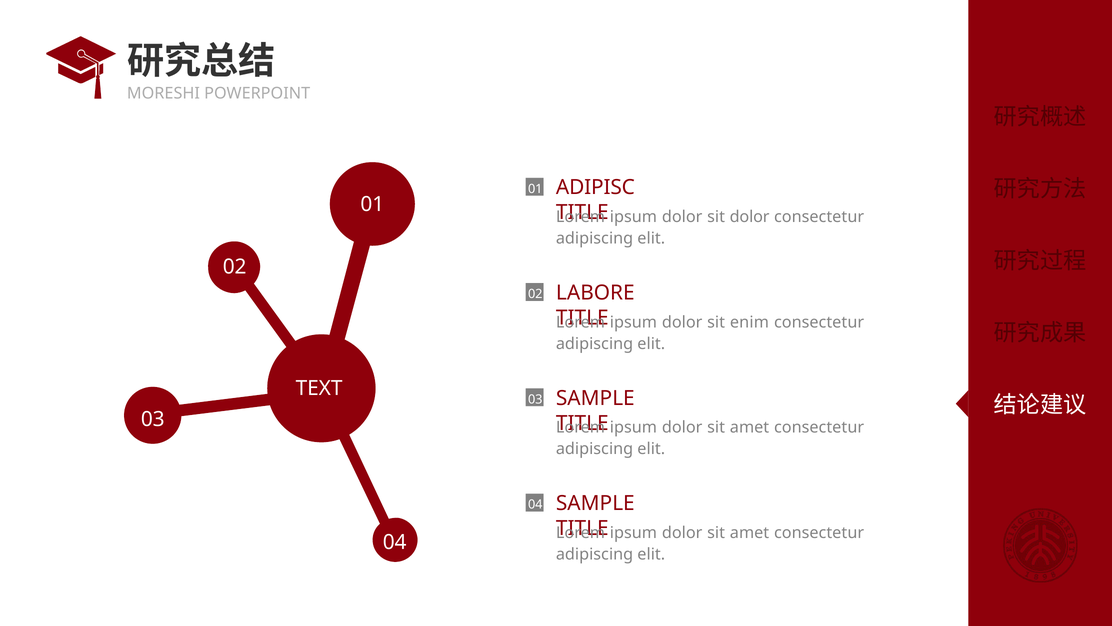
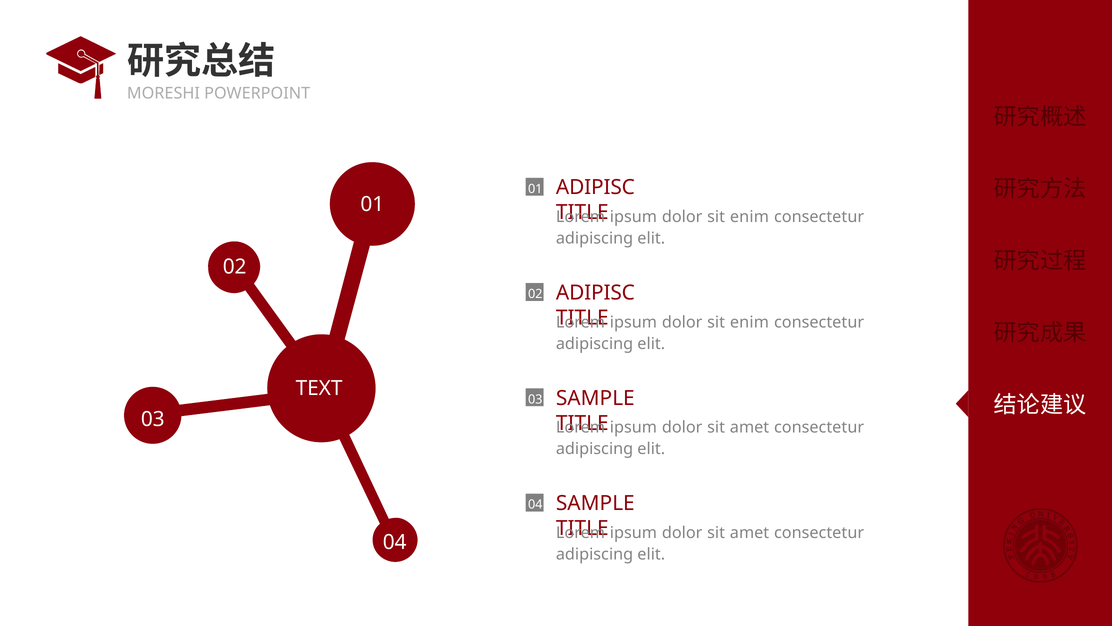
dolor at (750, 217): dolor -> enim
LABORE at (595, 293): LABORE -> ADIPISC
